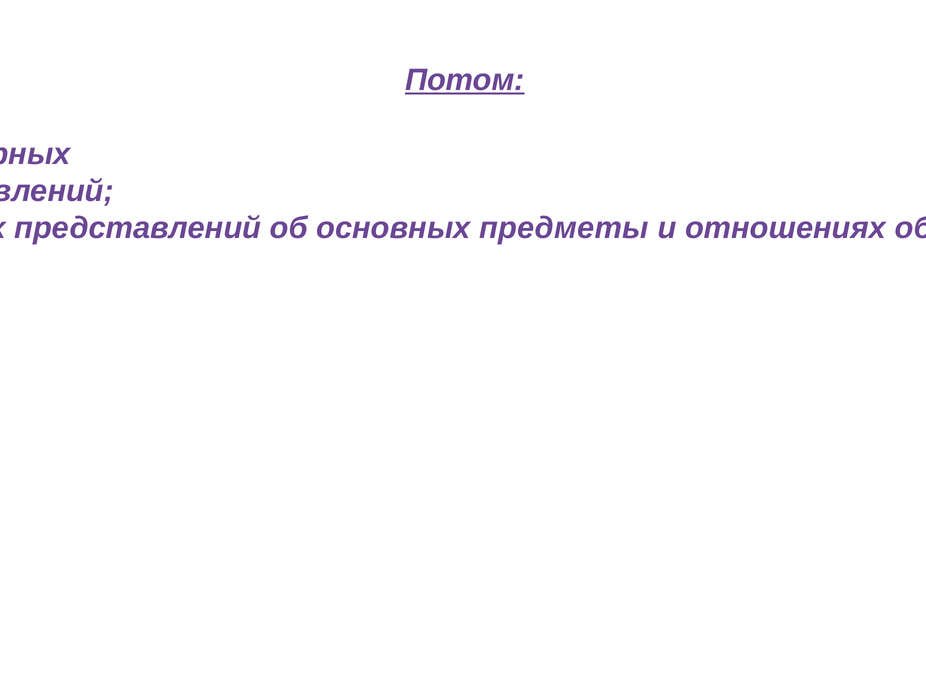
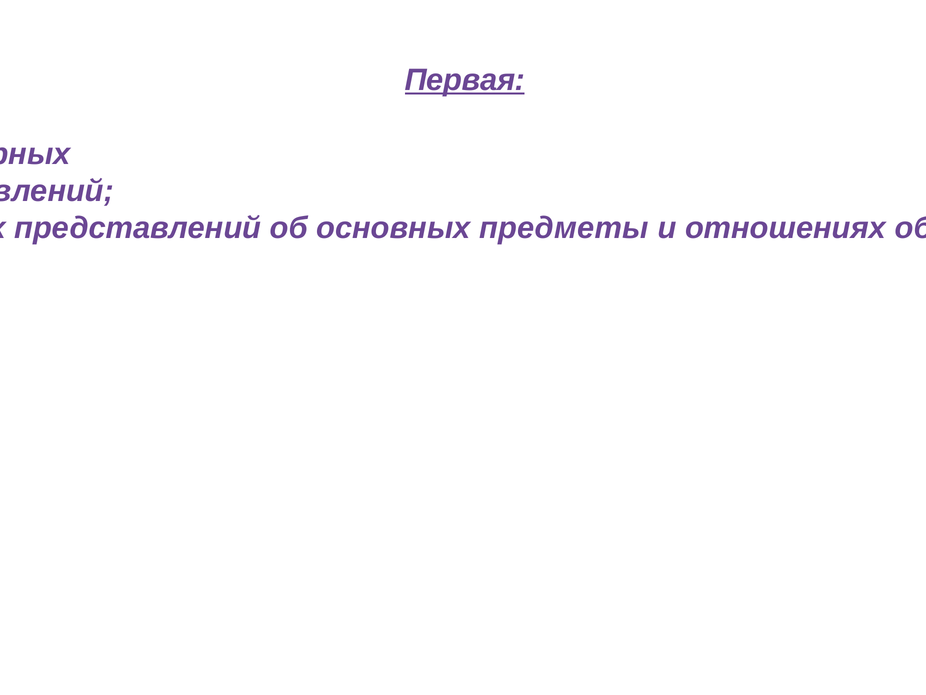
Потом: Потом -> Первая
